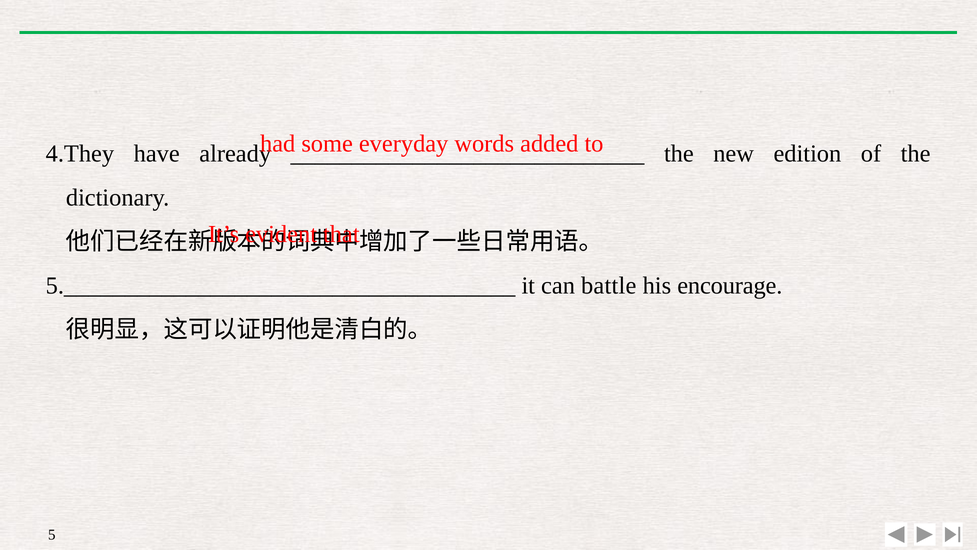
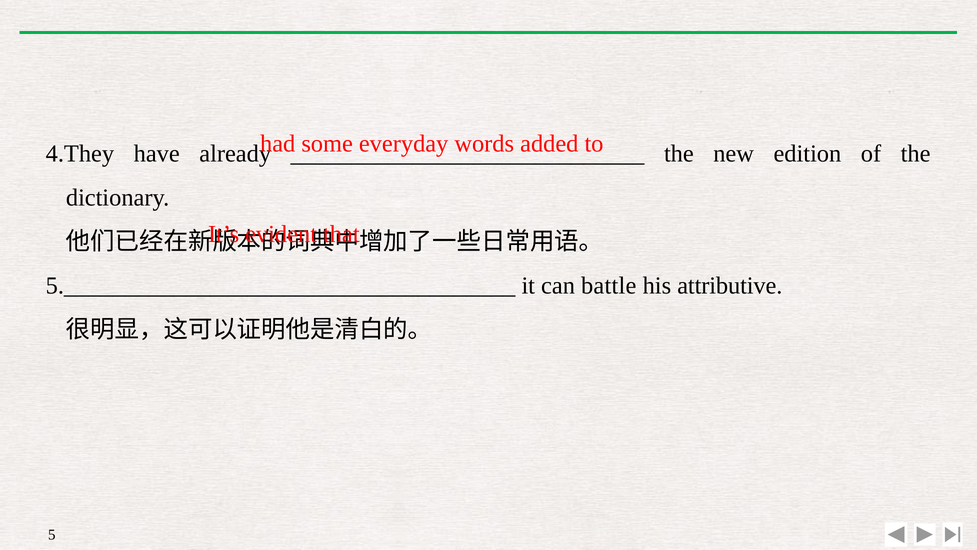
encourage: encourage -> attributive
